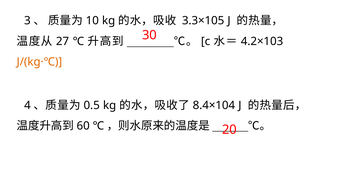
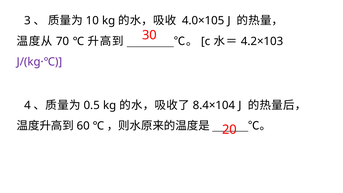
3.3×105: 3.3×105 -> 4.0×105
27: 27 -> 70
J/(kg·℃ colour: orange -> purple
